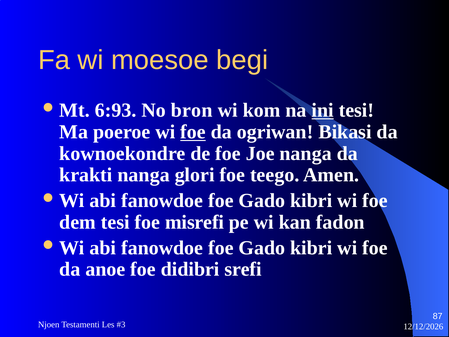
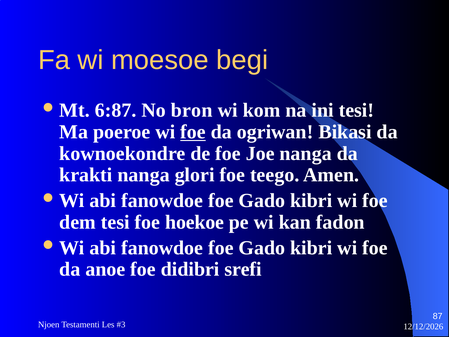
6:93: 6:93 -> 6:87
ini underline: present -> none
misrefi: misrefi -> hoekoe
